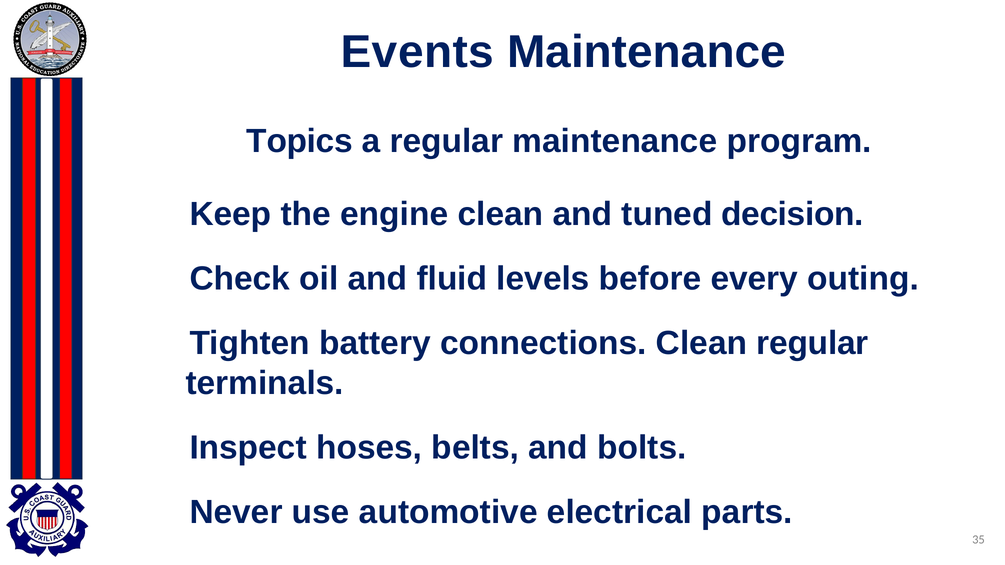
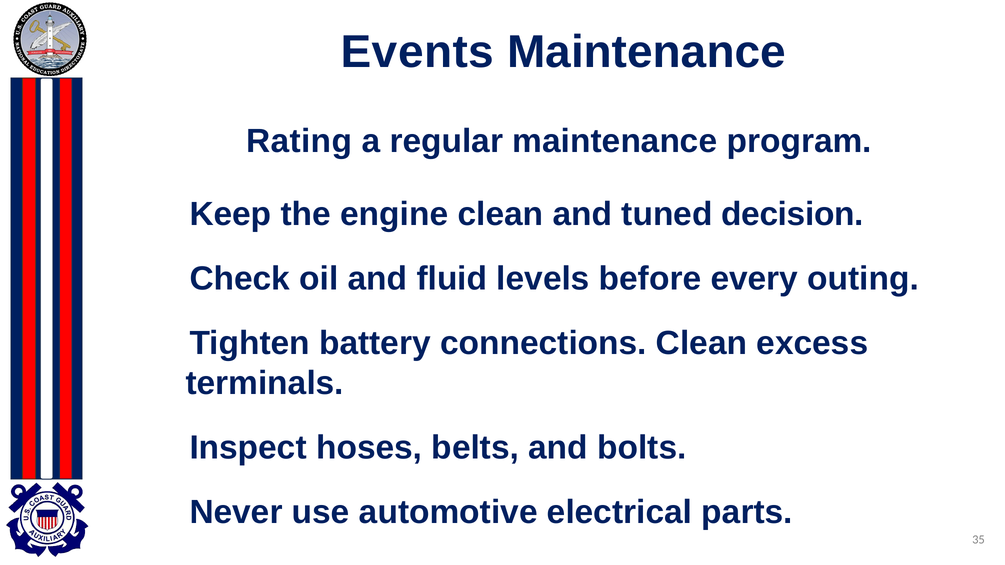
Topics: Topics -> Rating
Clean regular: regular -> excess
